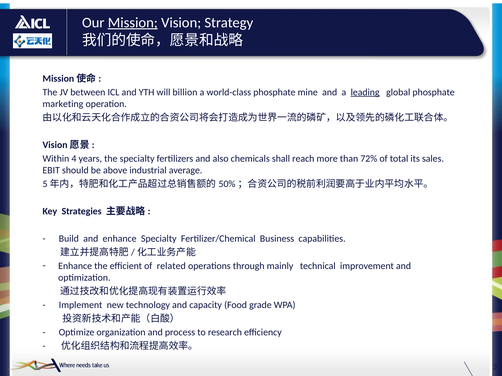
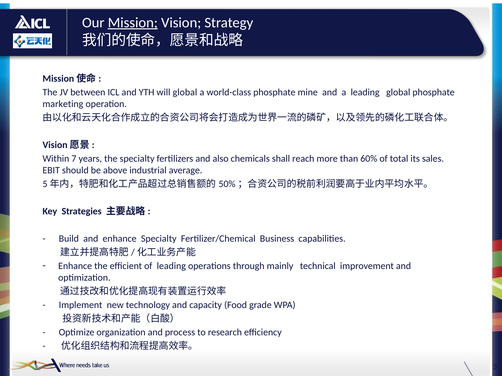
will billion: billion -> global
leading at (365, 92) underline: present -> none
4: 4 -> 7
72%: 72% -> 60%
of related: related -> leading
